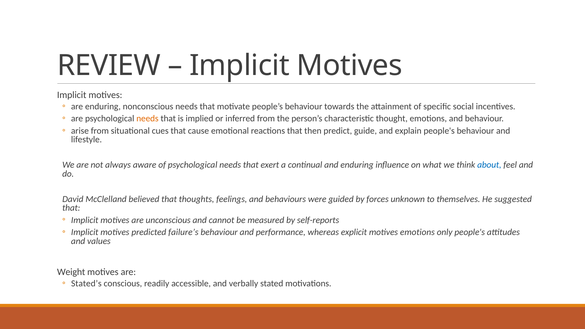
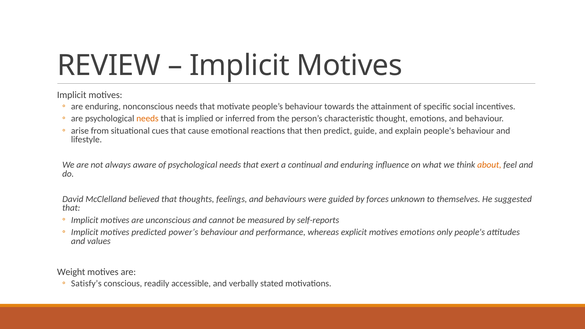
about colour: blue -> orange
failure’s: failure’s -> power’s
Stated’s: Stated’s -> Satisfy’s
